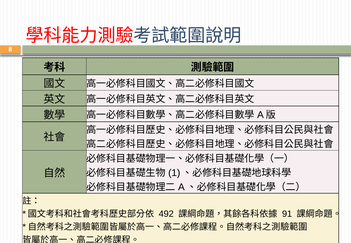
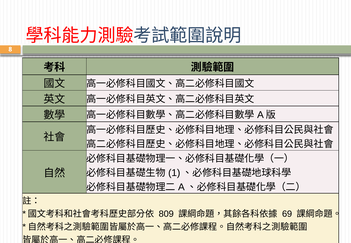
492: 492 -> 809
91: 91 -> 69
